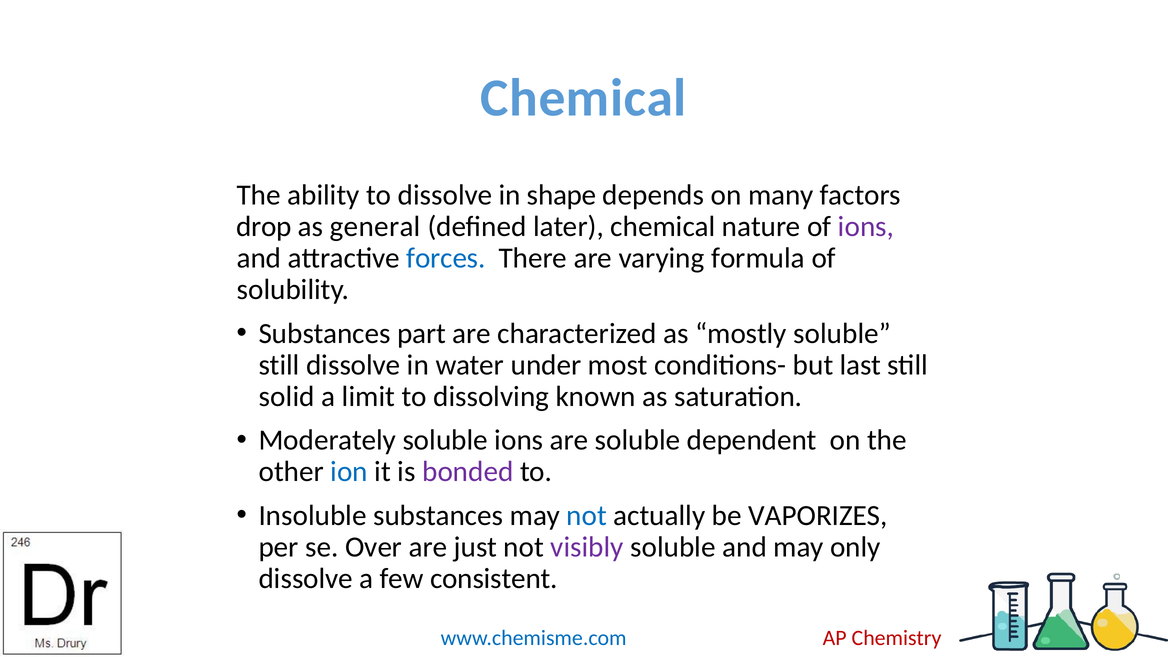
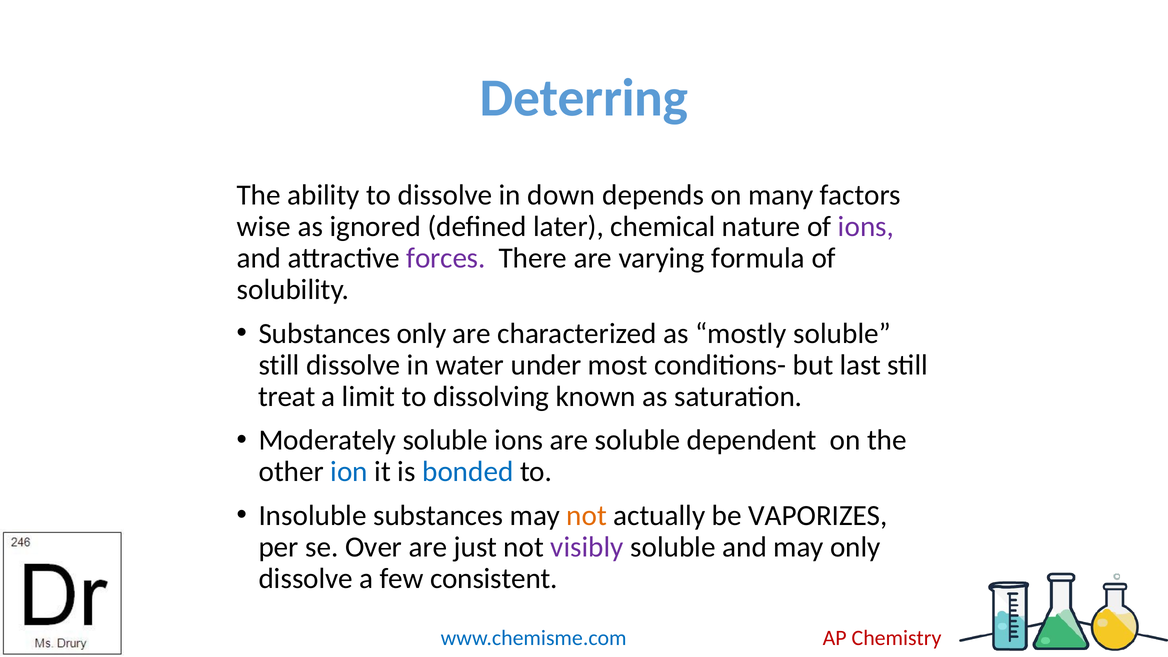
Chemical at (584, 98): Chemical -> Deterring
shape: shape -> down
drop: drop -> wise
general: general -> ignored
forces colour: blue -> purple
Substances part: part -> only
solid: solid -> treat
bonded colour: purple -> blue
not at (587, 515) colour: blue -> orange
